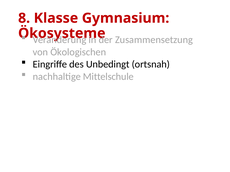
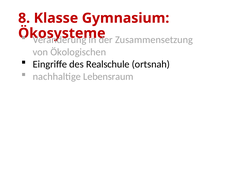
Unbedingt: Unbedingt -> Realschule
Mittelschule: Mittelschule -> Lebensraum
